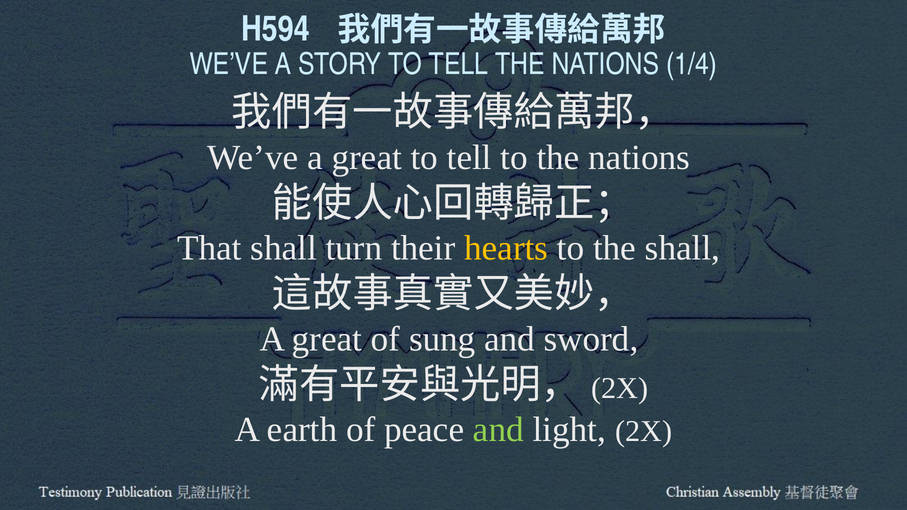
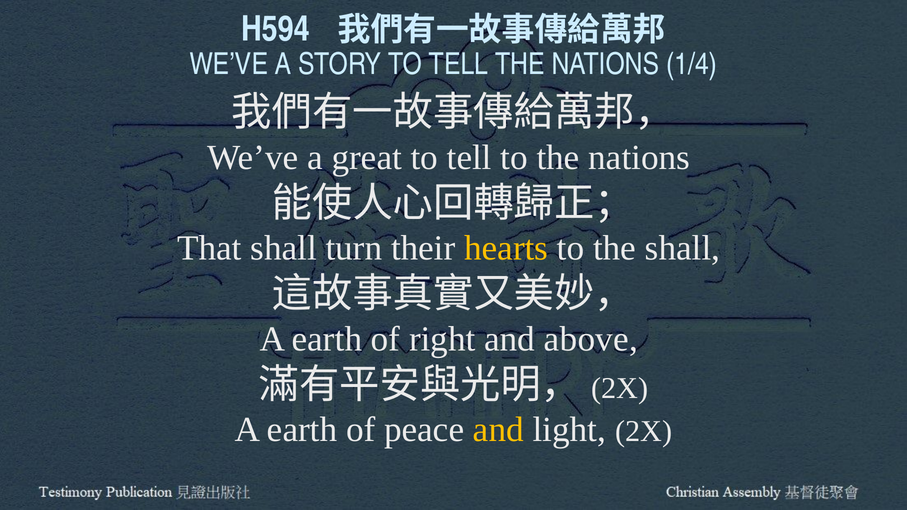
great at (327, 339): great -> earth
sung: sung -> right
sword: sword -> above
and at (498, 430) colour: light green -> yellow
